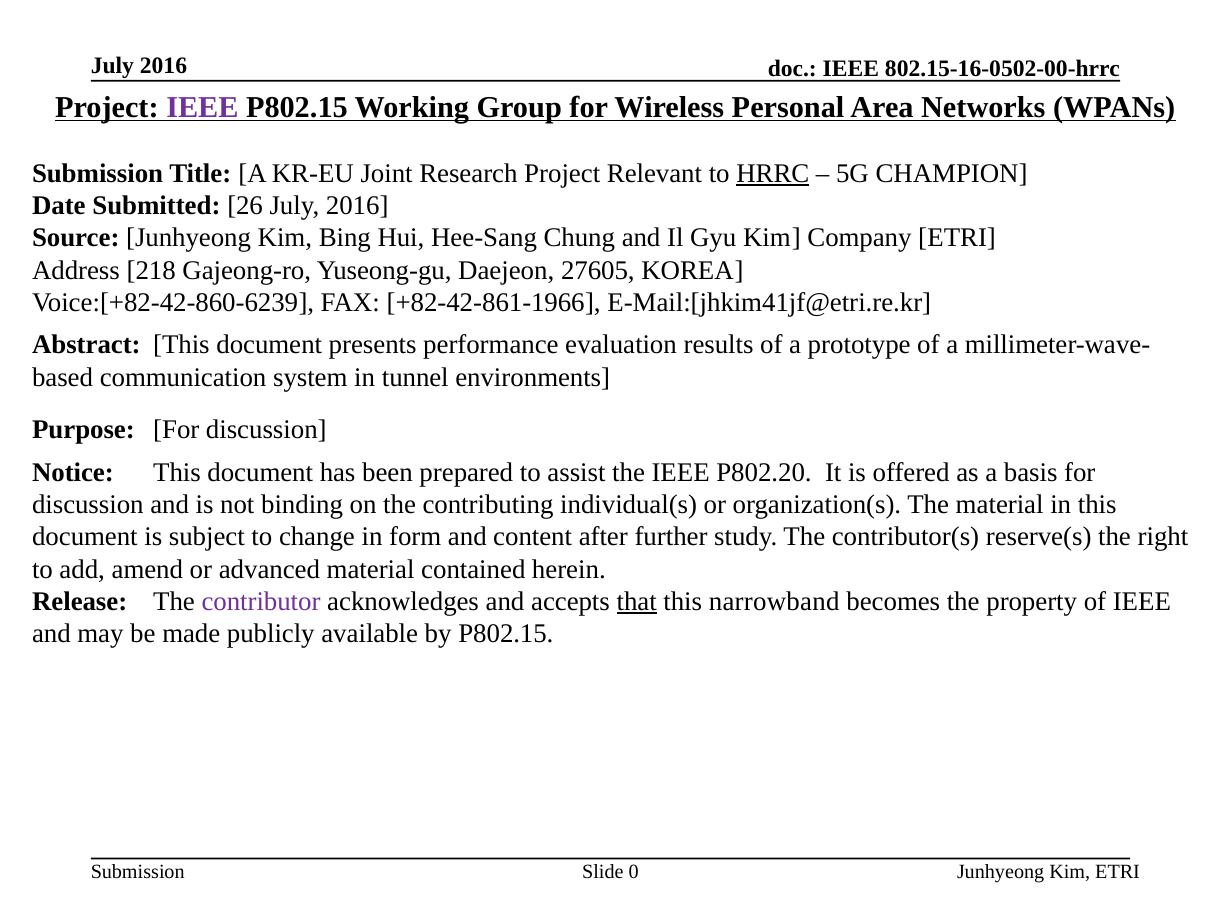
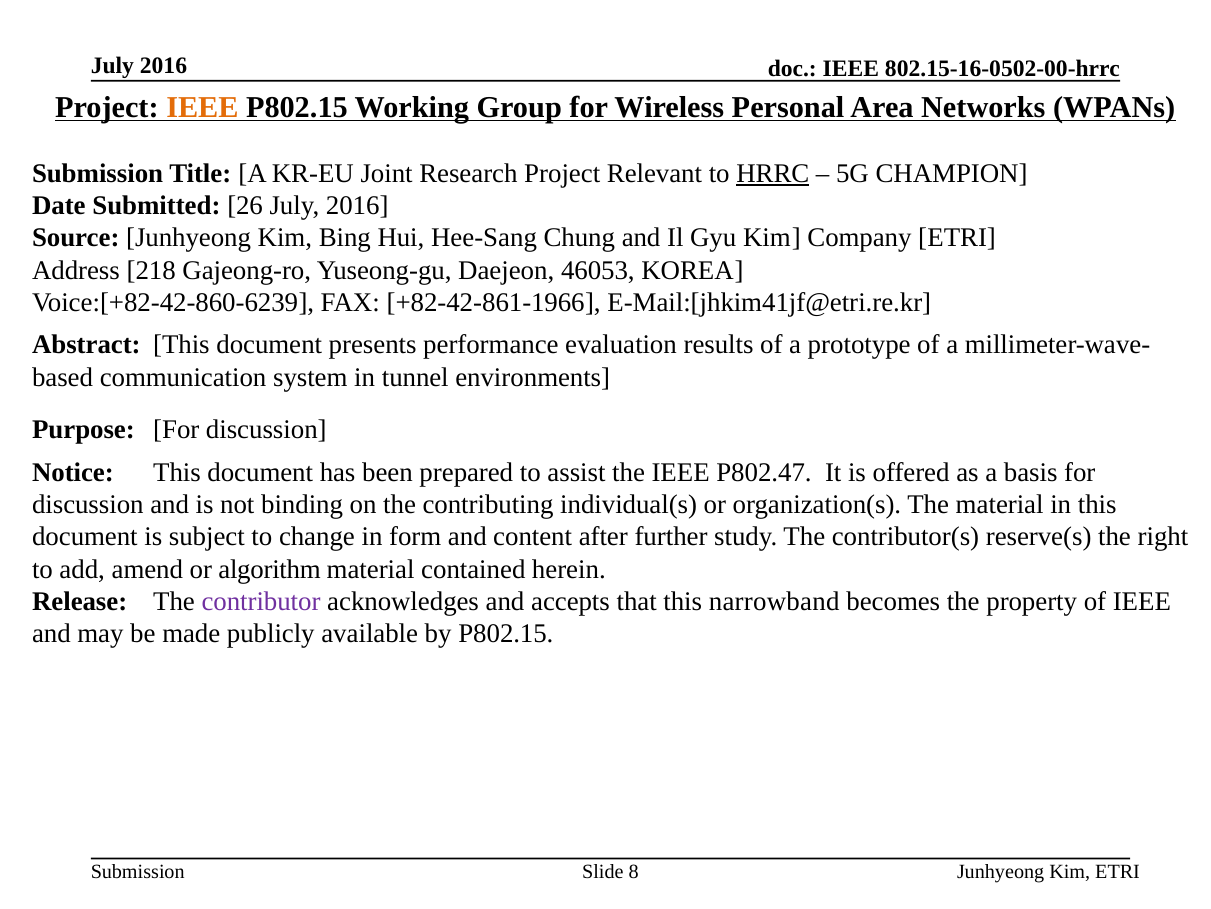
IEEE at (202, 107) colour: purple -> orange
27605: 27605 -> 46053
P802.20: P802.20 -> P802.47
advanced: advanced -> algorithm
that underline: present -> none
0: 0 -> 8
